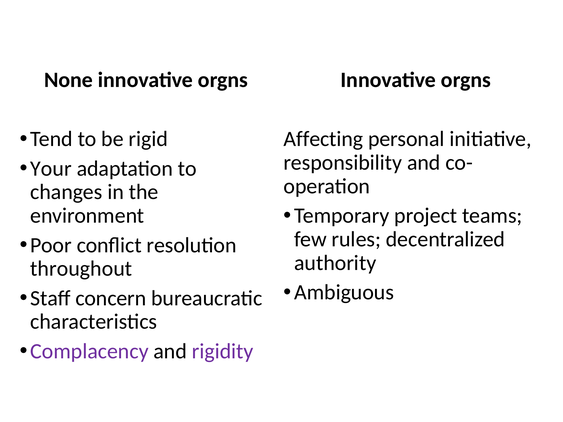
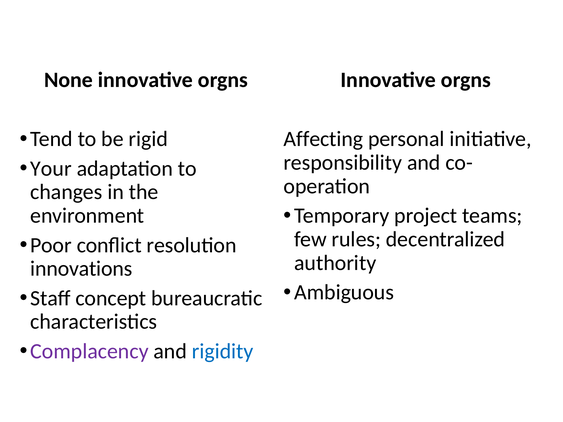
throughout: throughout -> innovations
concern: concern -> concept
rigidity colour: purple -> blue
